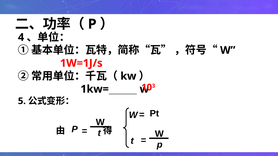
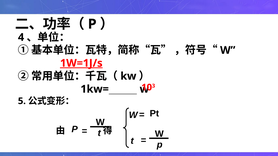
1W=1J/s underline: none -> present
